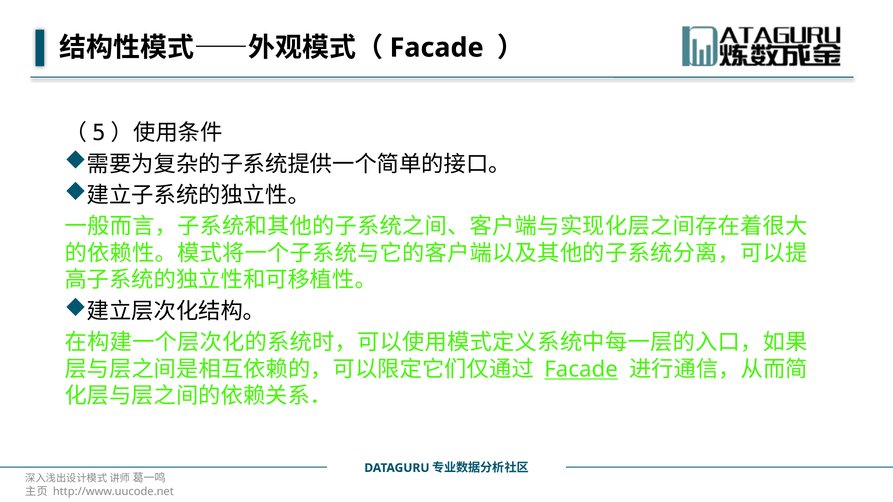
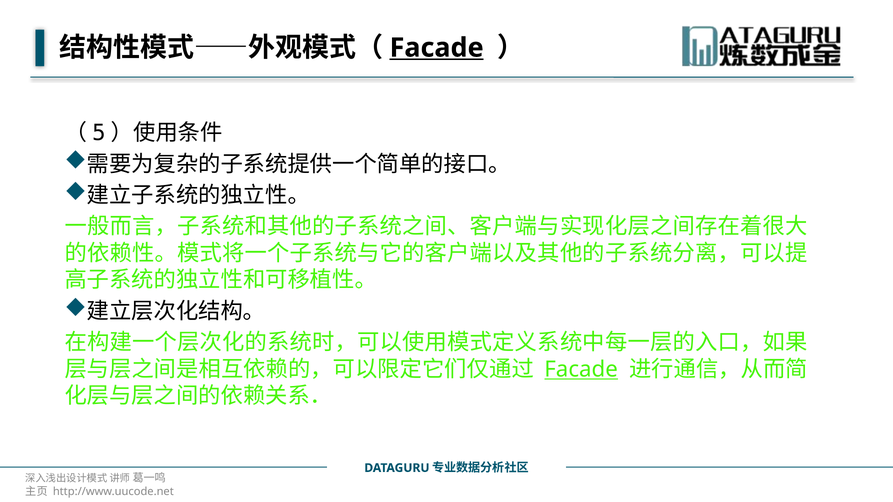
Facade at (437, 48) underline: none -> present
